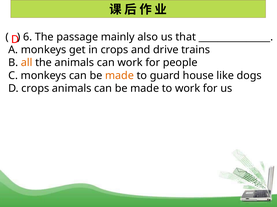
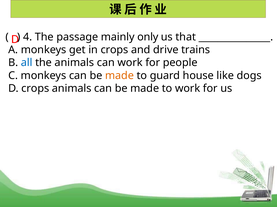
6: 6 -> 4
also: also -> only
all colour: orange -> blue
